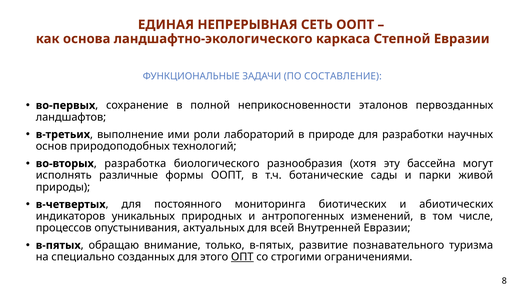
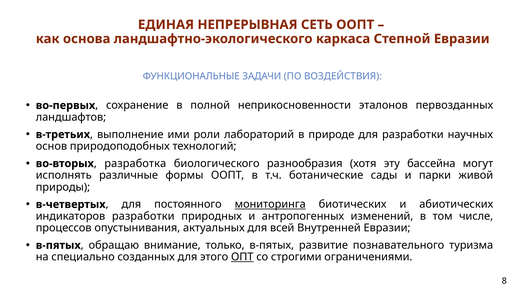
СОСТАВЛЕНИЕ: СОСТАВЛЕНИЕ -> ВОЗДЕЙСТВИЯ
мониторинга underline: none -> present
индикаторов уникальных: уникальных -> разработки
